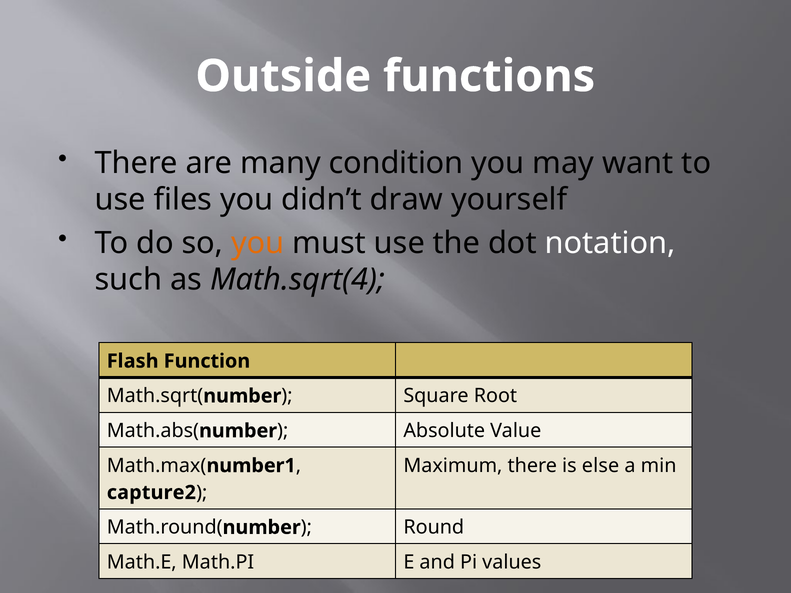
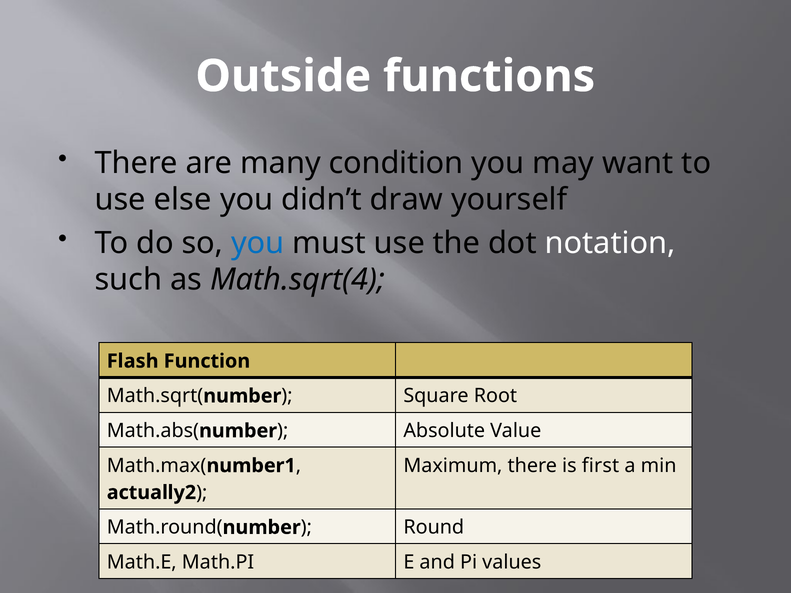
files: files -> else
you at (258, 243) colour: orange -> blue
else: else -> first
capture2: capture2 -> actually2
